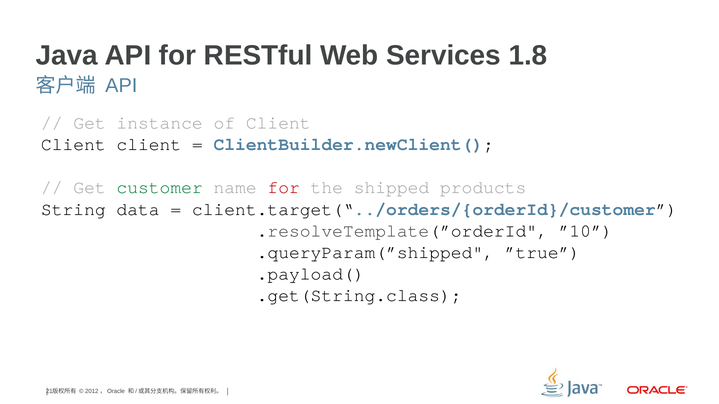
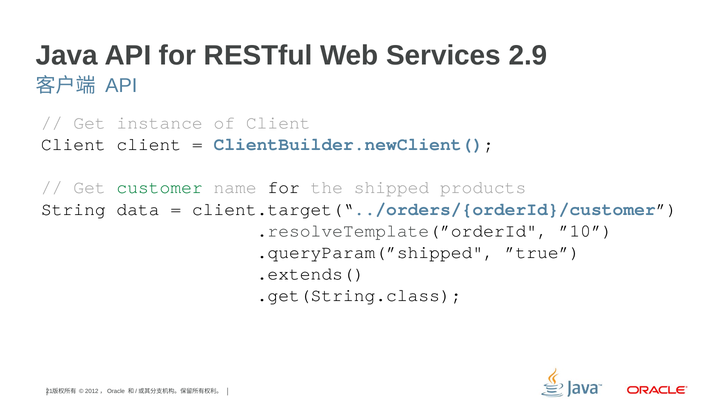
1.8: 1.8 -> 2.9
for at (284, 188) colour: red -> black
.payload(: .payload( -> .extends(
